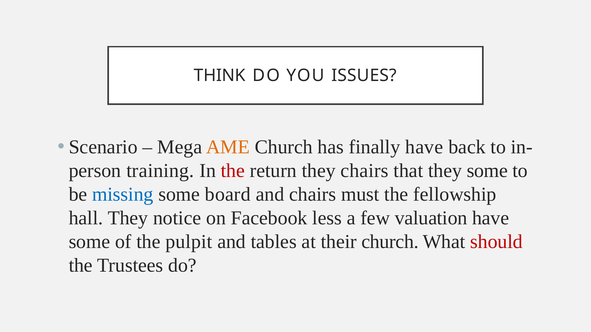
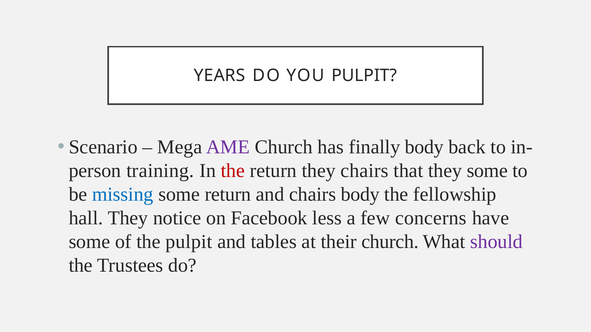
THINK: THINK -> YEARS
YOU ISSUES: ISSUES -> PULPIT
AME colour: orange -> purple
finally have: have -> body
some board: board -> return
chairs must: must -> body
valuation: valuation -> concerns
should colour: red -> purple
